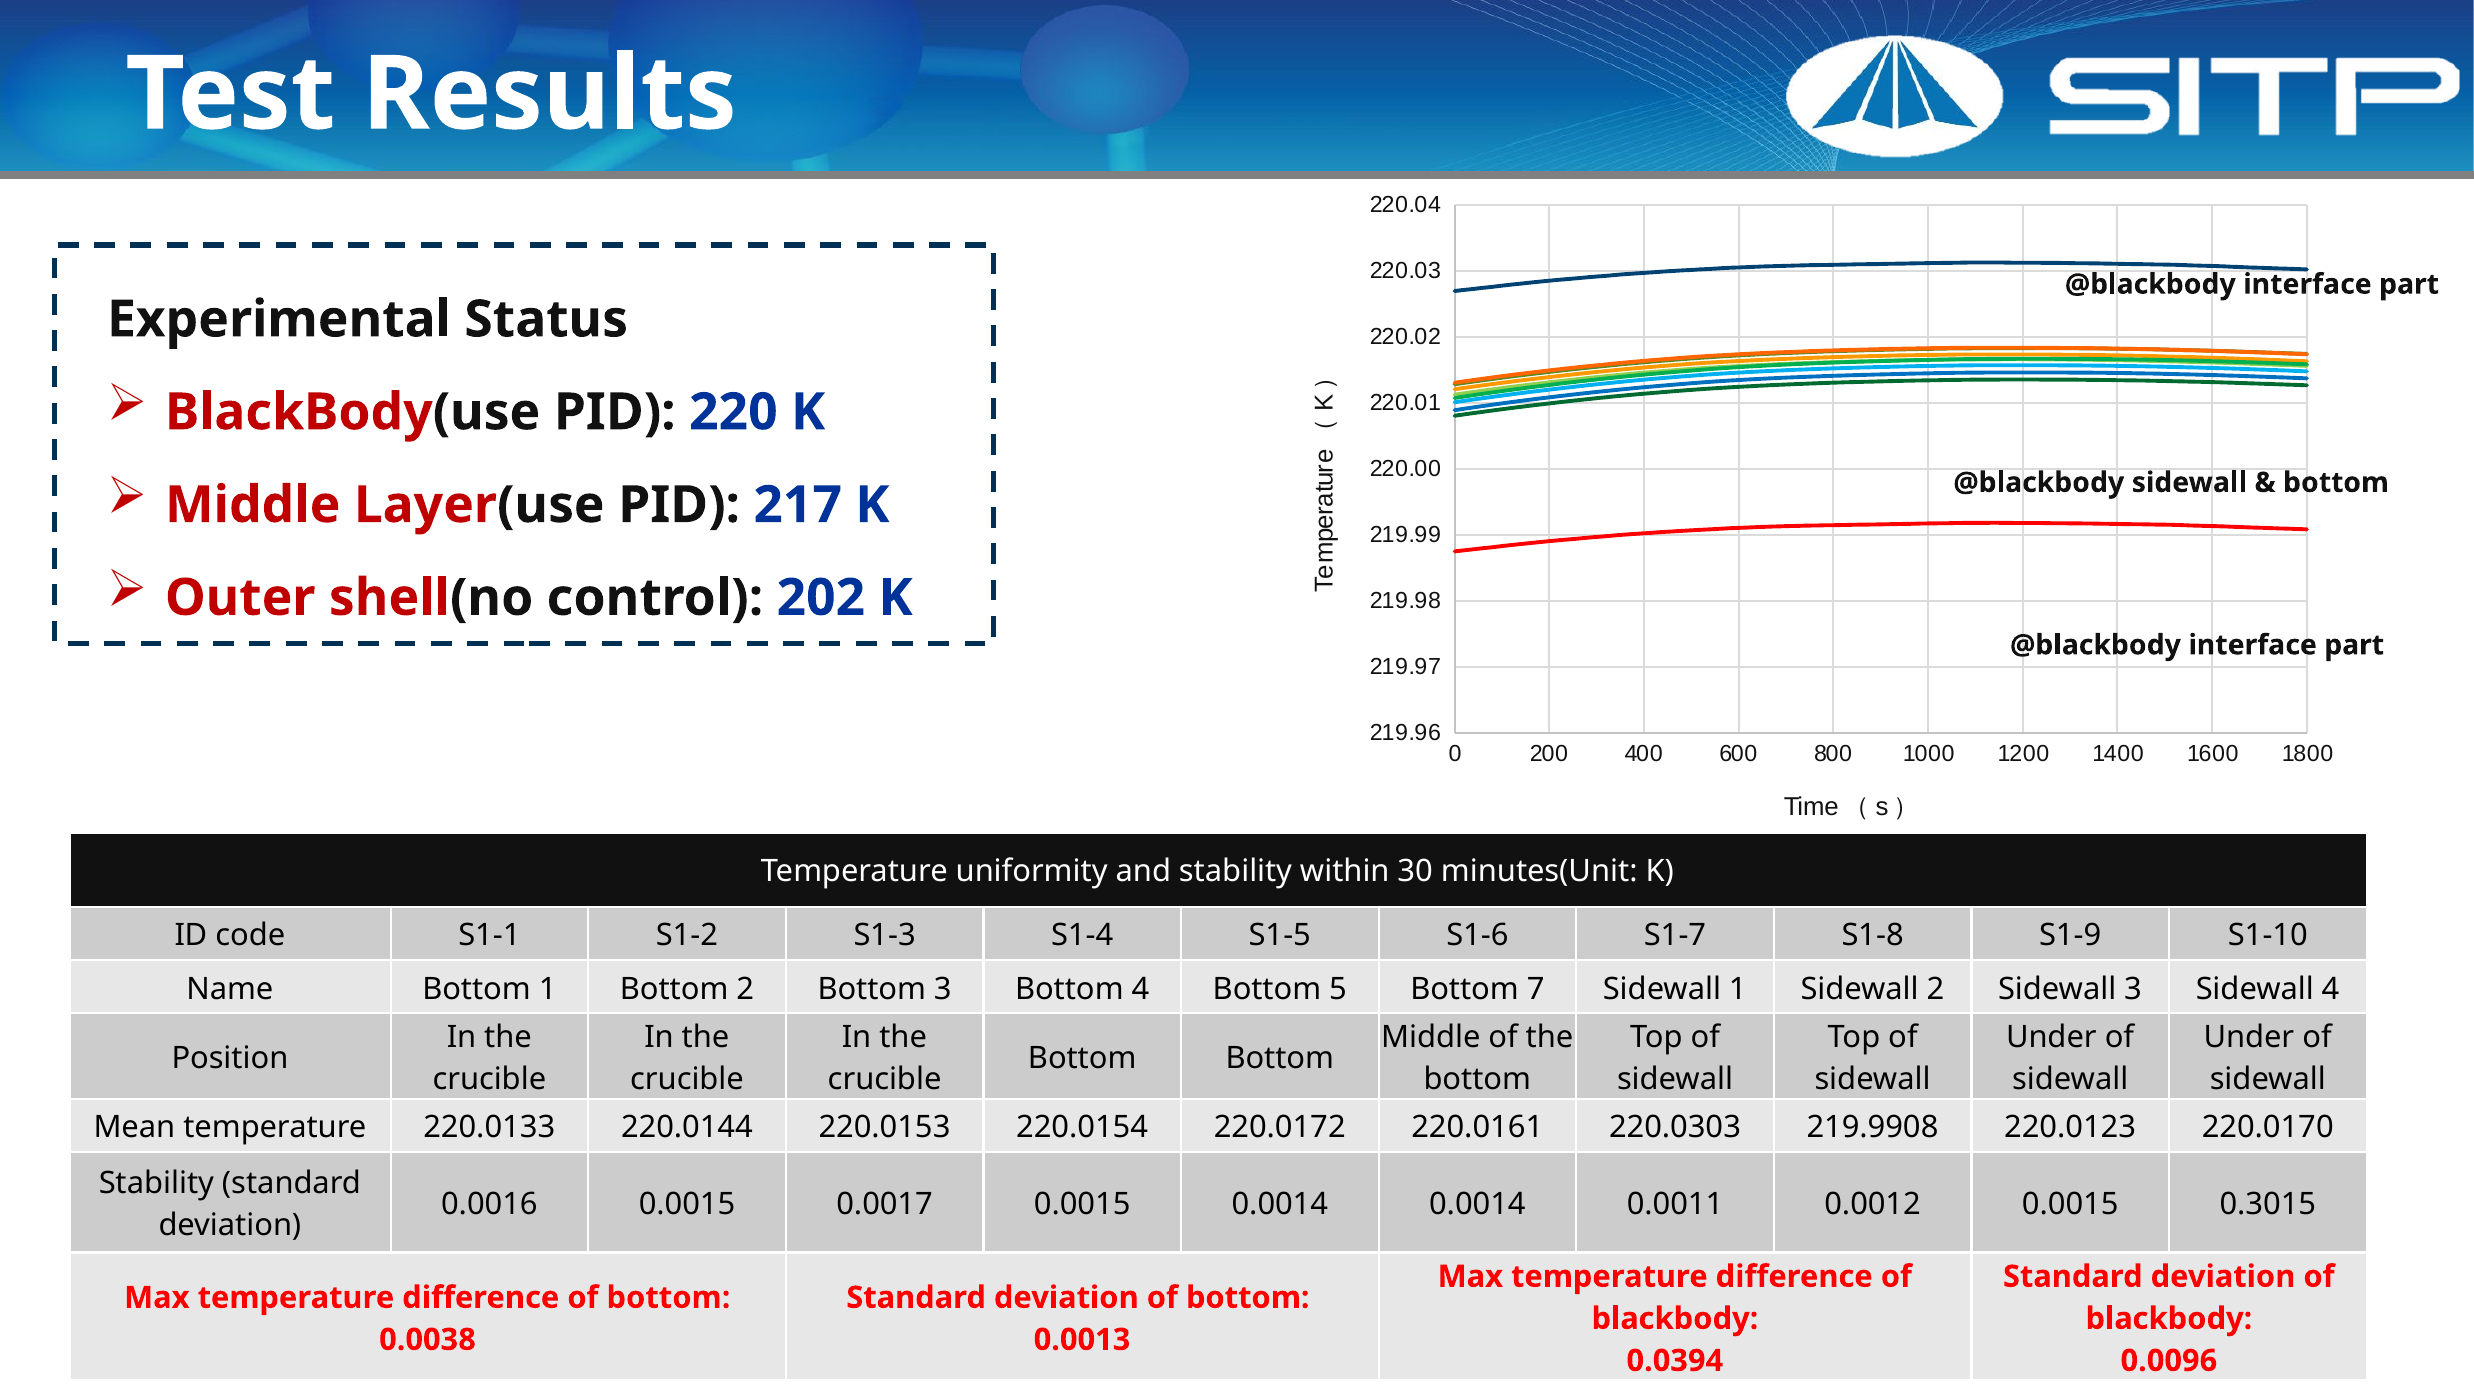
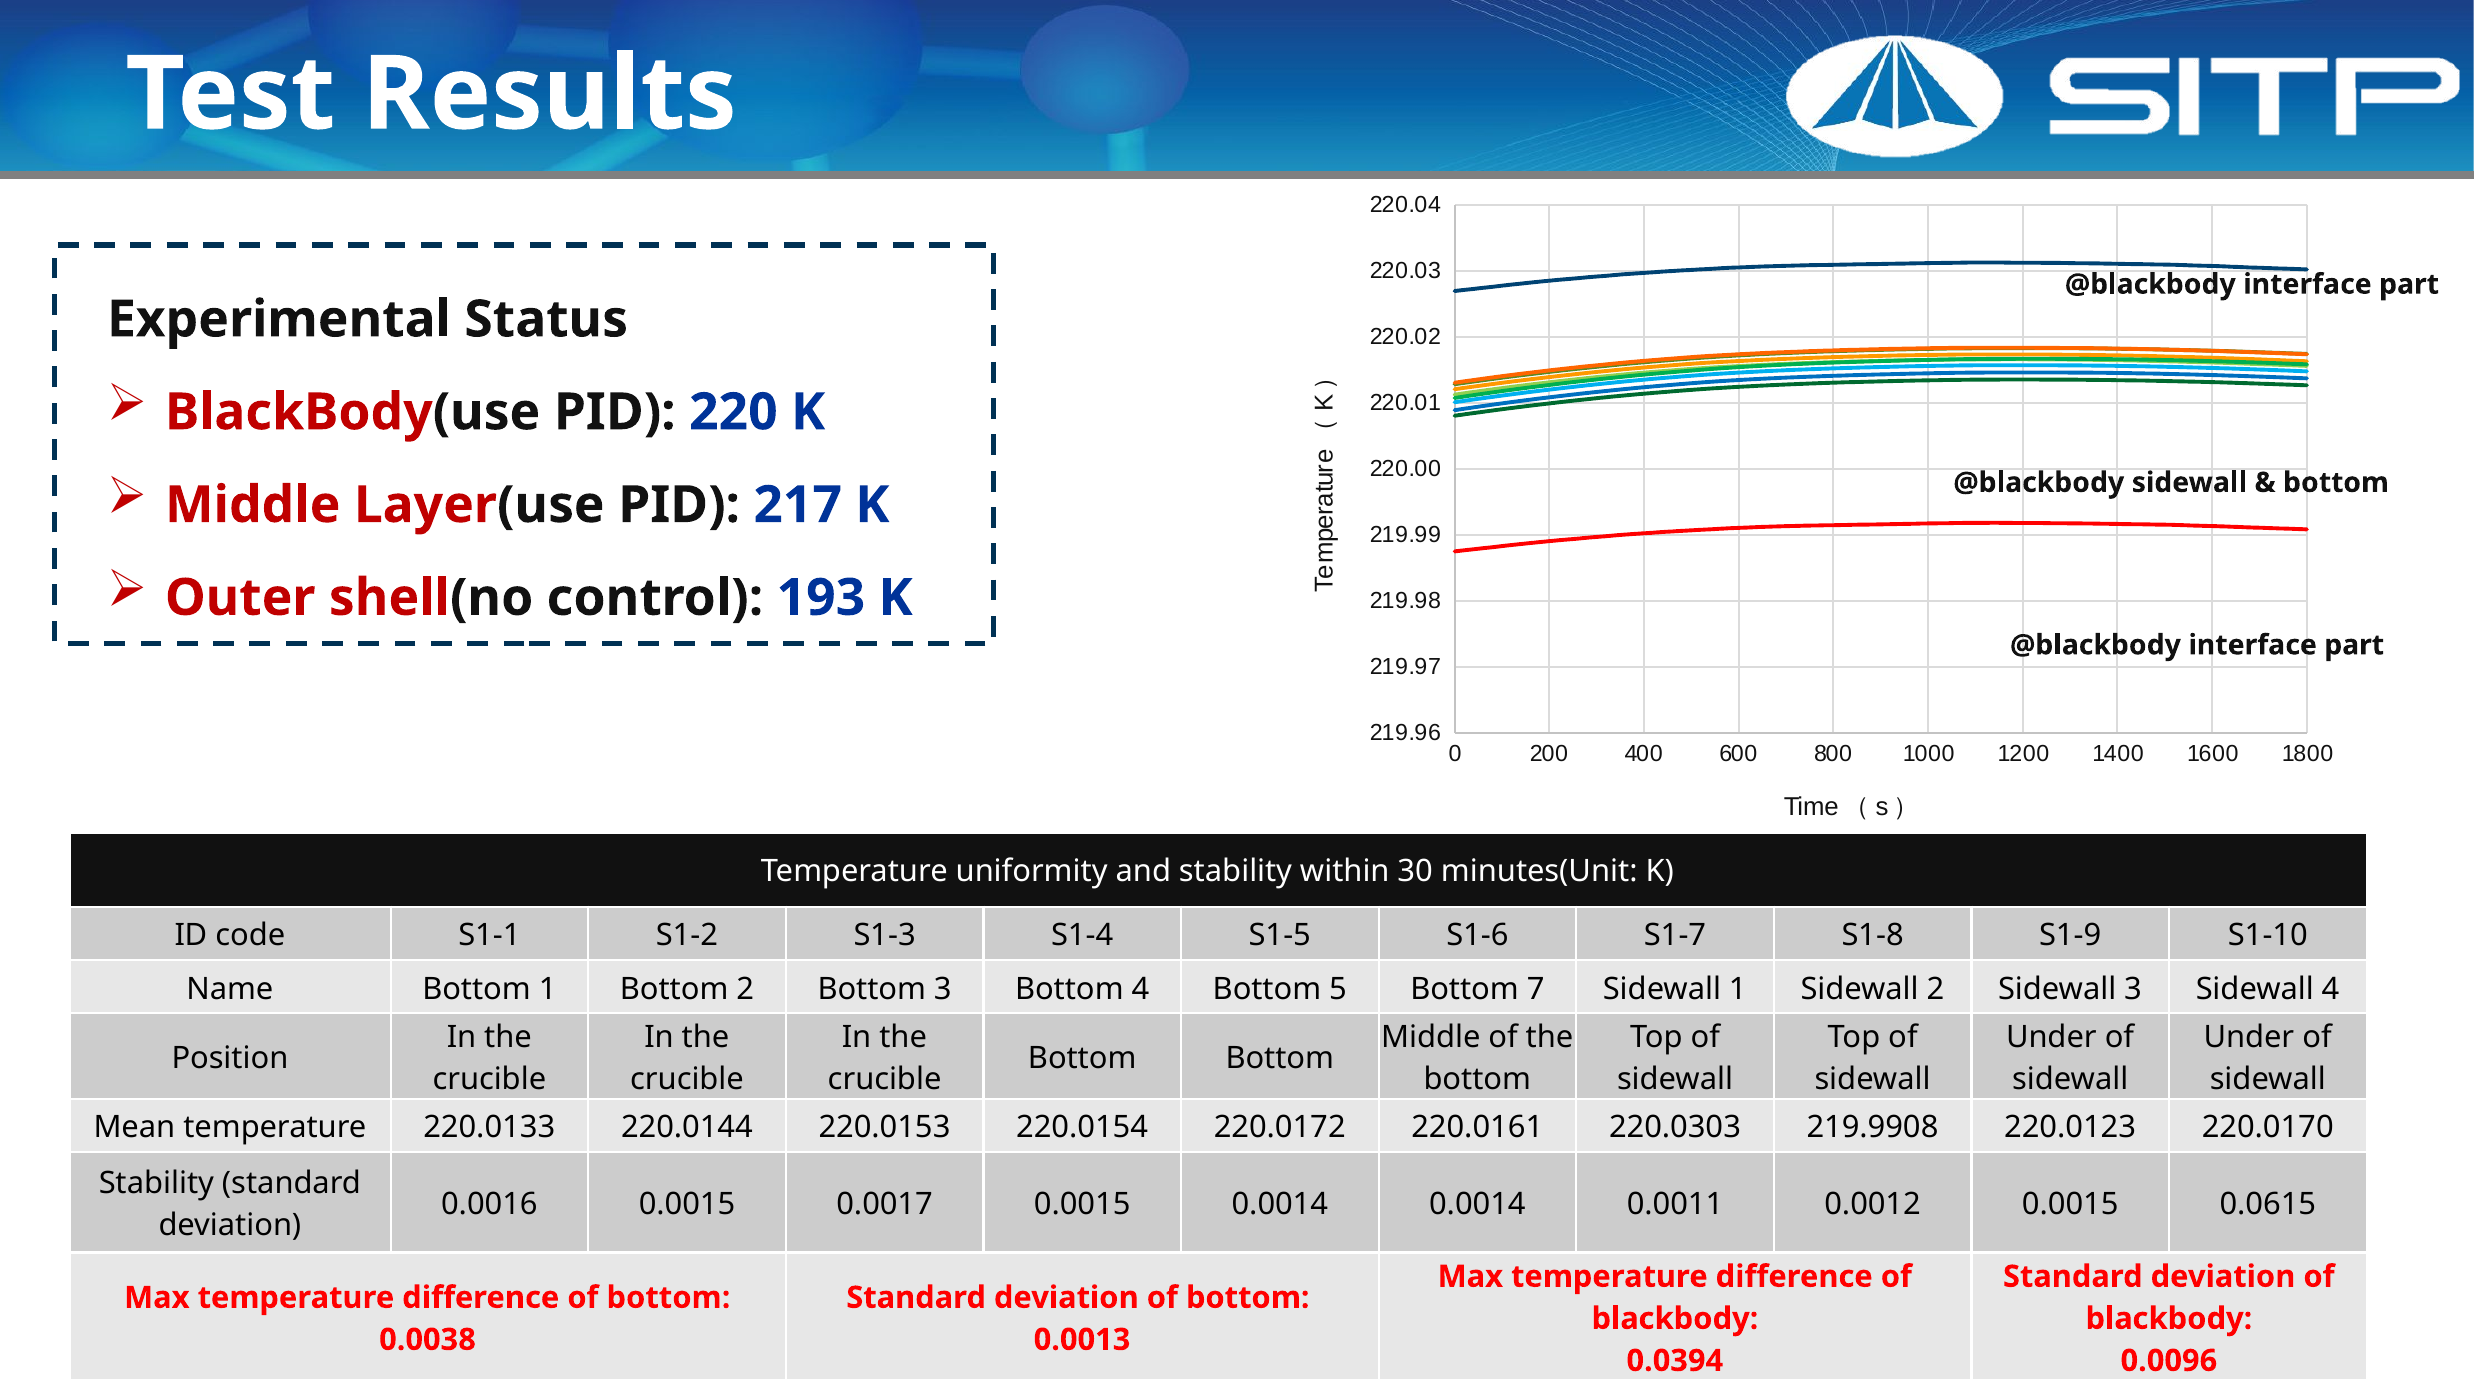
202: 202 -> 193
0.3015: 0.3015 -> 0.0615
